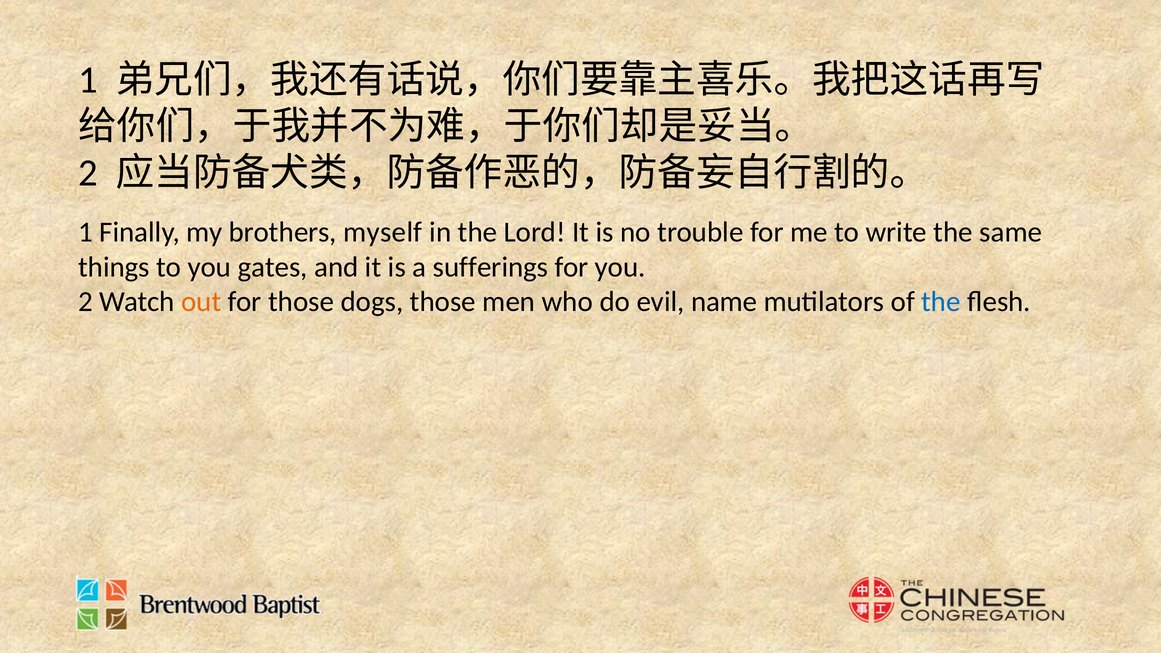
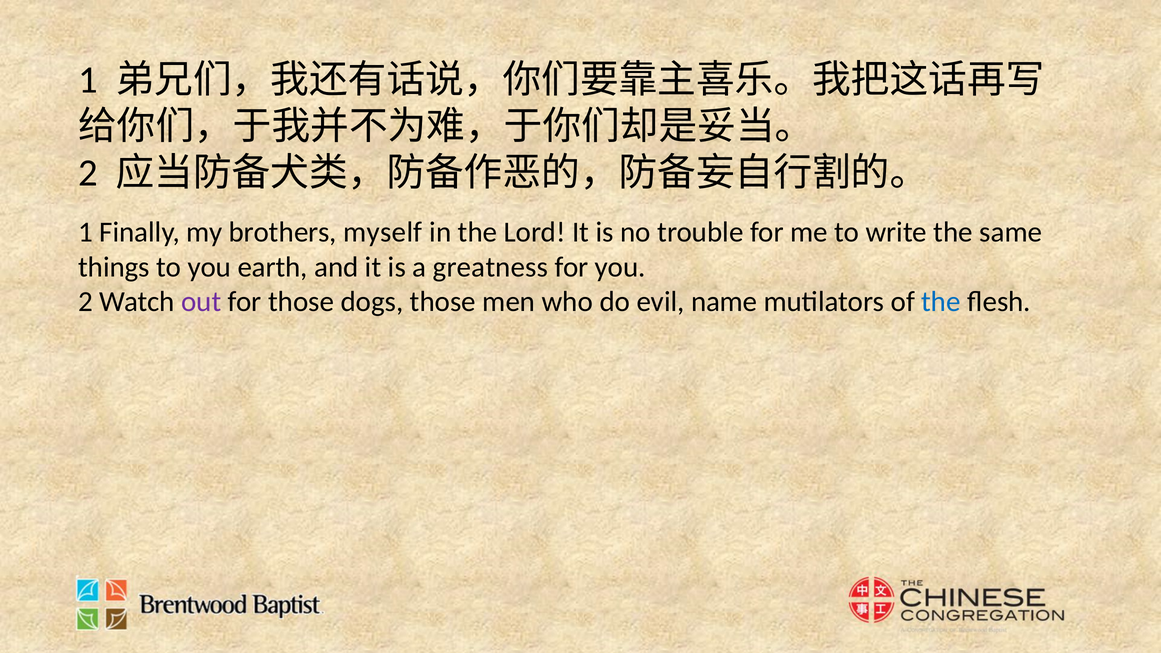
gates: gates -> earth
sufferings: sufferings -> greatness
out colour: orange -> purple
